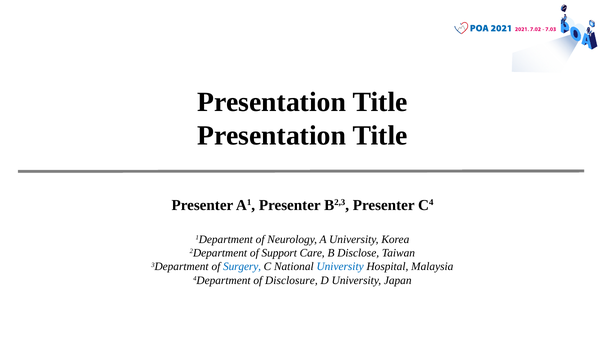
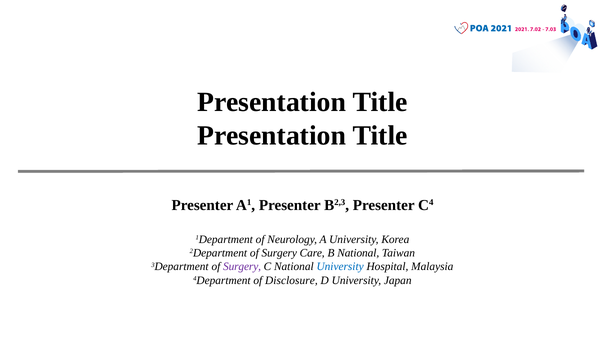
2Department of Support: Support -> Surgery
B Disclose: Disclose -> National
Surgery at (242, 266) colour: blue -> purple
